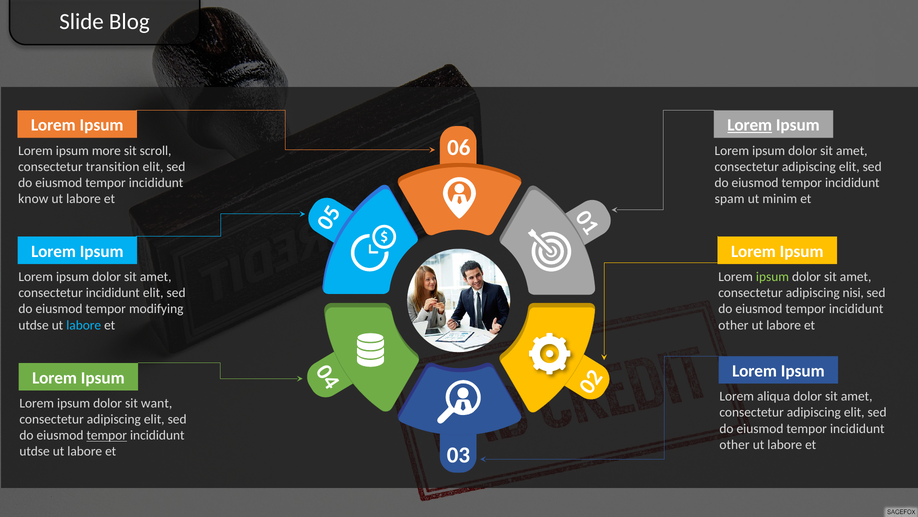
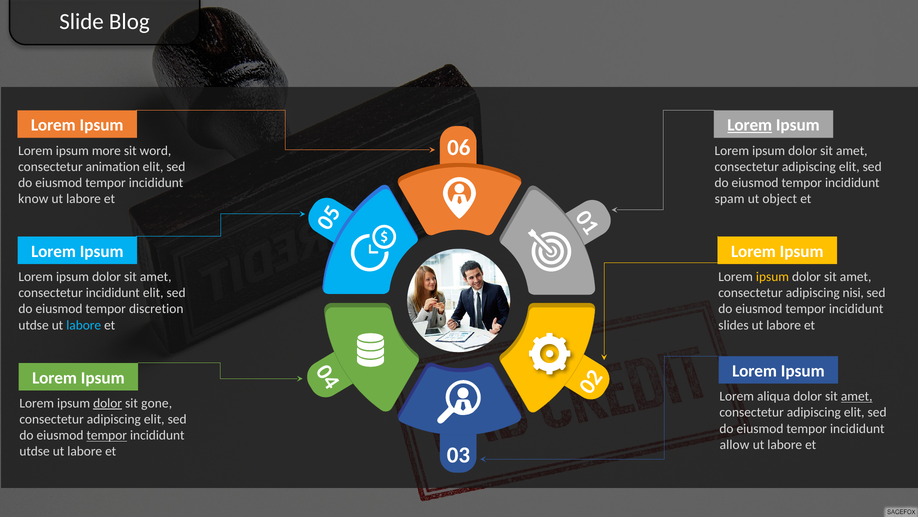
scroll: scroll -> word
transition: transition -> animation
minim: minim -> object
ipsum at (772, 277) colour: light green -> yellow
modifying: modifying -> discretion
other at (733, 325): other -> slides
amet at (857, 396) underline: none -> present
dolor at (108, 403) underline: none -> present
want: want -> gone
other at (735, 444): other -> allow
